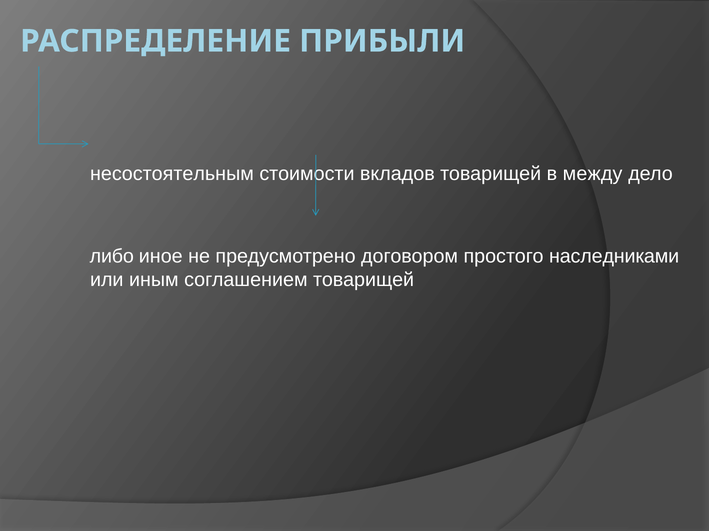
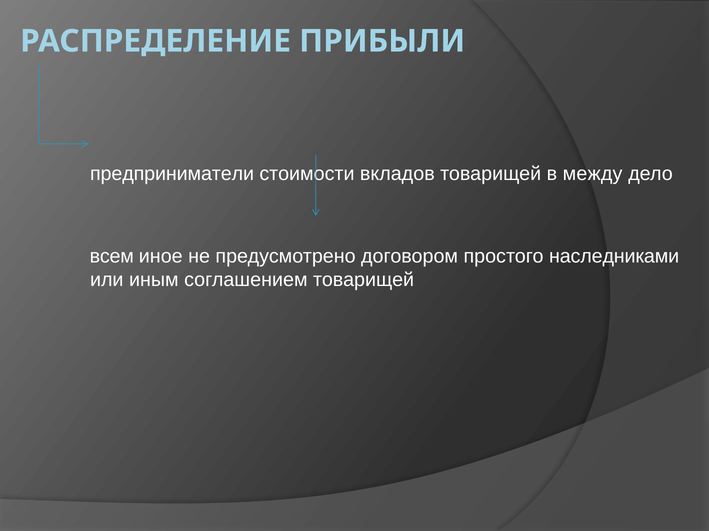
несостоятельным: несостоятельным -> предприниматели
либо: либо -> всем
